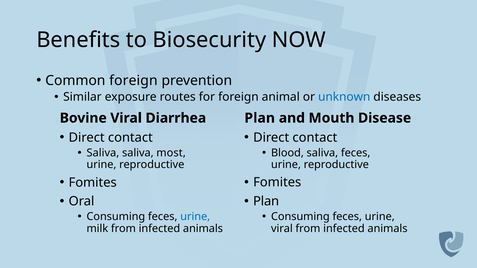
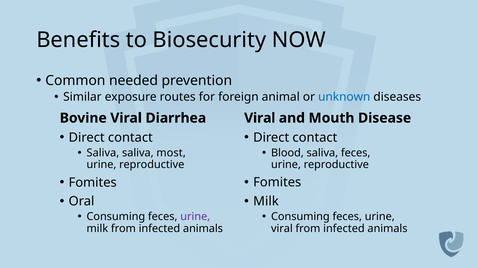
Common foreign: foreign -> needed
Plan at (260, 118): Plan -> Viral
Plan at (266, 202): Plan -> Milk
urine at (195, 217) colour: blue -> purple
